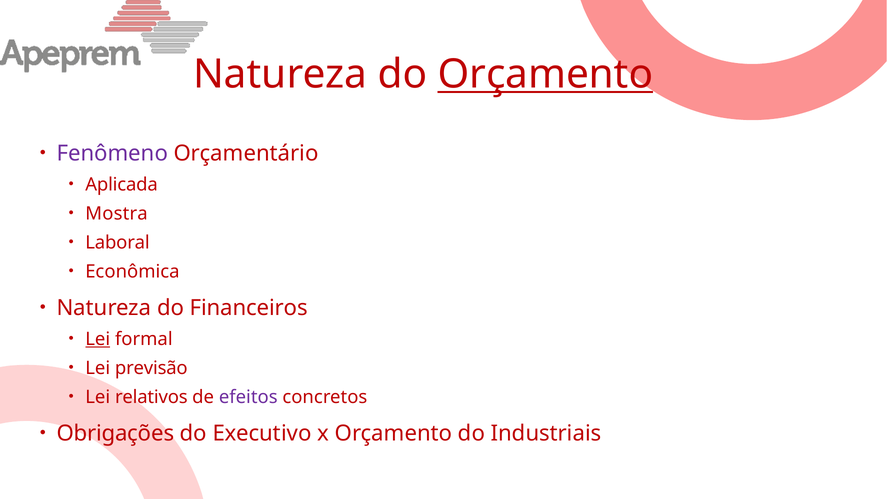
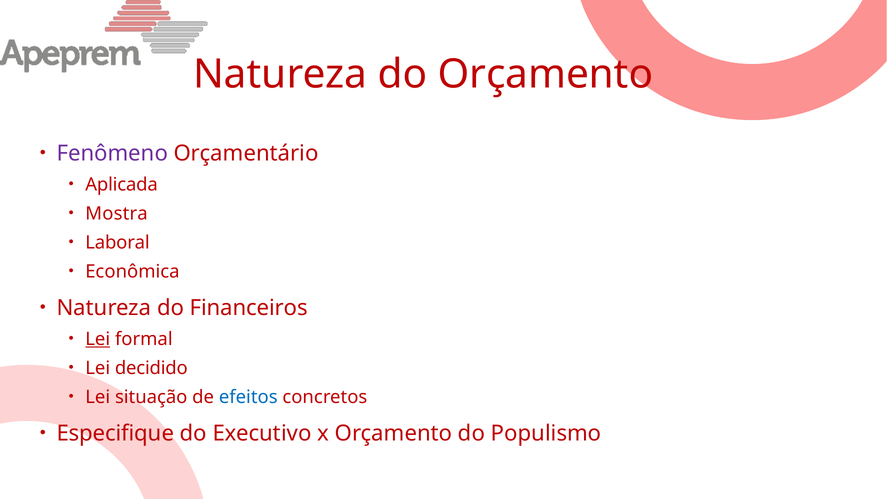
Orçamento at (545, 75) underline: present -> none
previsão: previsão -> decidido
relativos: relativos -> situação
efeitos colour: purple -> blue
Obrigações: Obrigações -> Especifique
Industriais: Industriais -> Populismo
